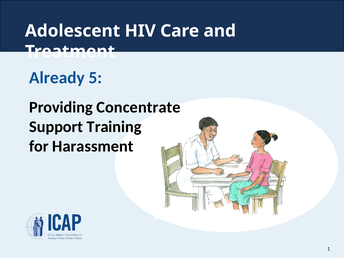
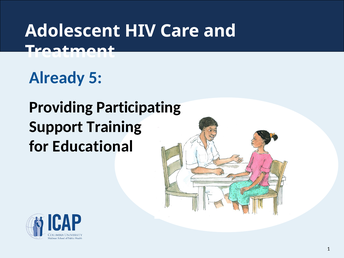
Concentrate: Concentrate -> Participating
Harassment: Harassment -> Educational
